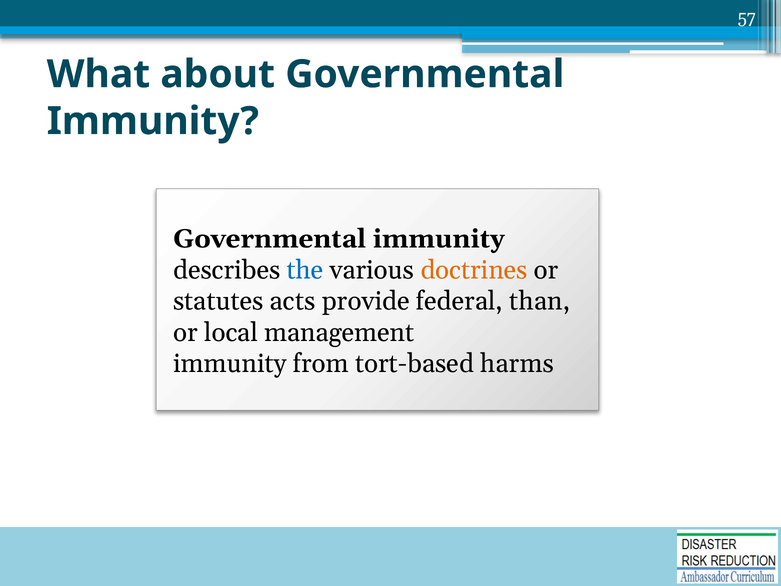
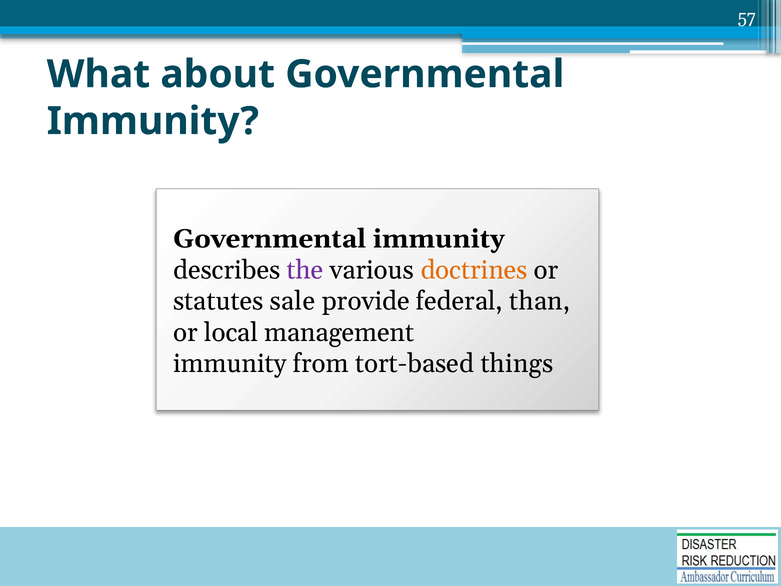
the colour: blue -> purple
acts: acts -> sale
harms: harms -> things
